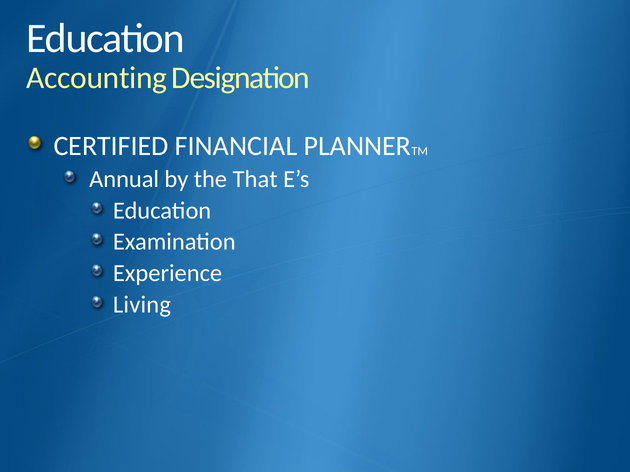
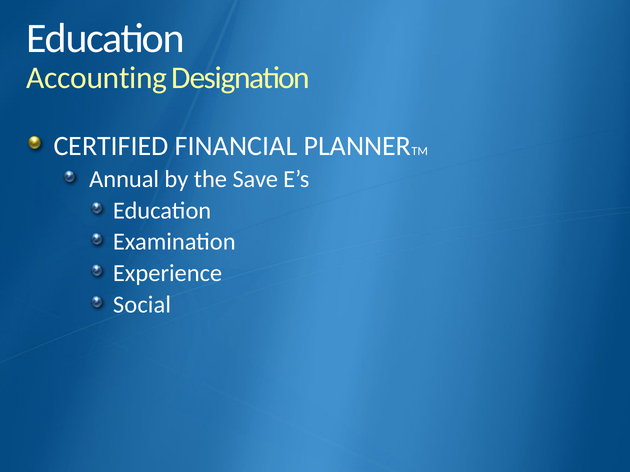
That: That -> Save
Living: Living -> Social
